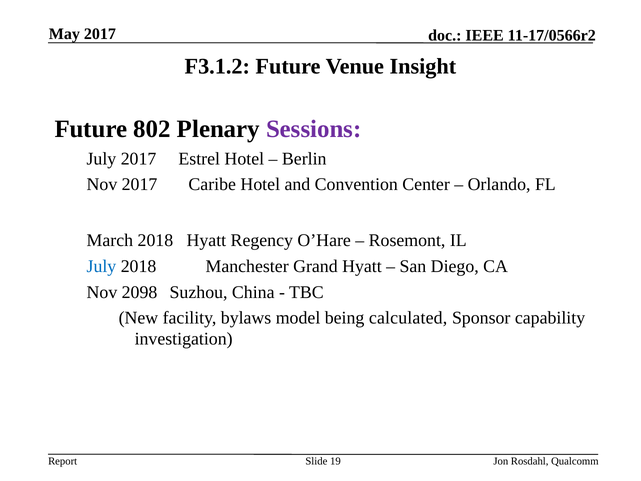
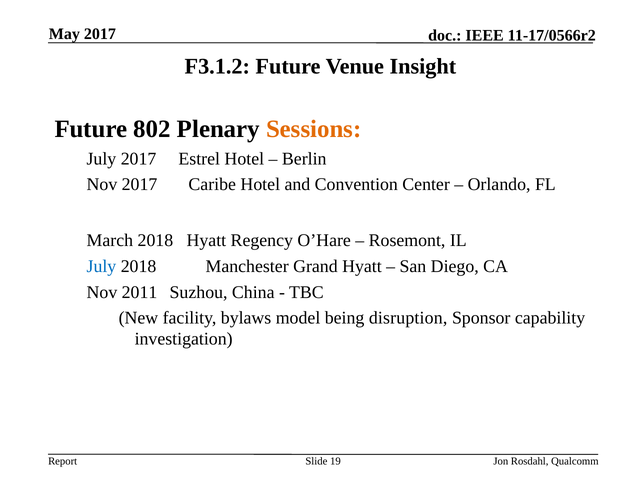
Sessions colour: purple -> orange
2098: 2098 -> 2011
calculated: calculated -> disruption
